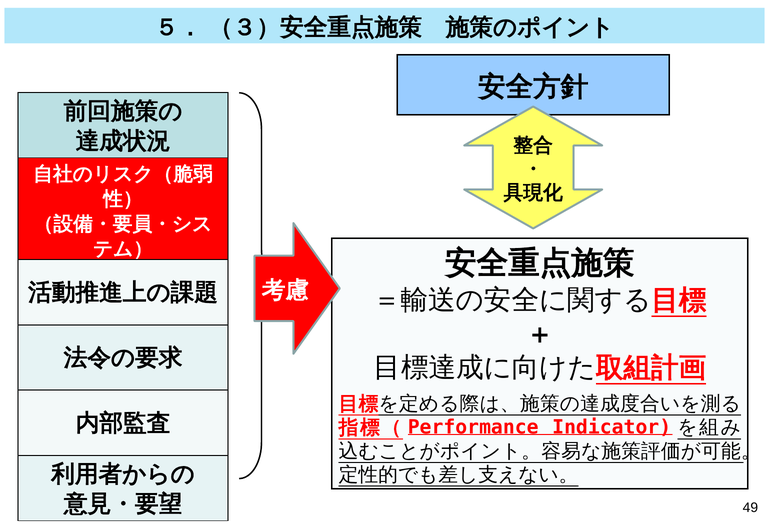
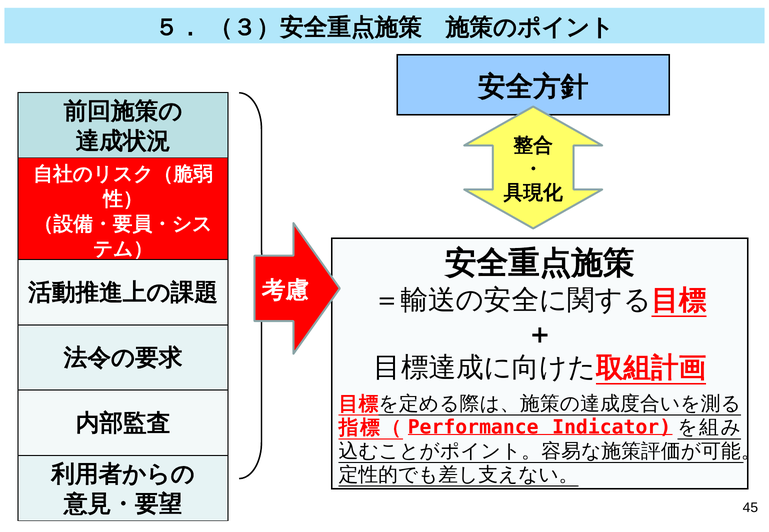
49: 49 -> 45
